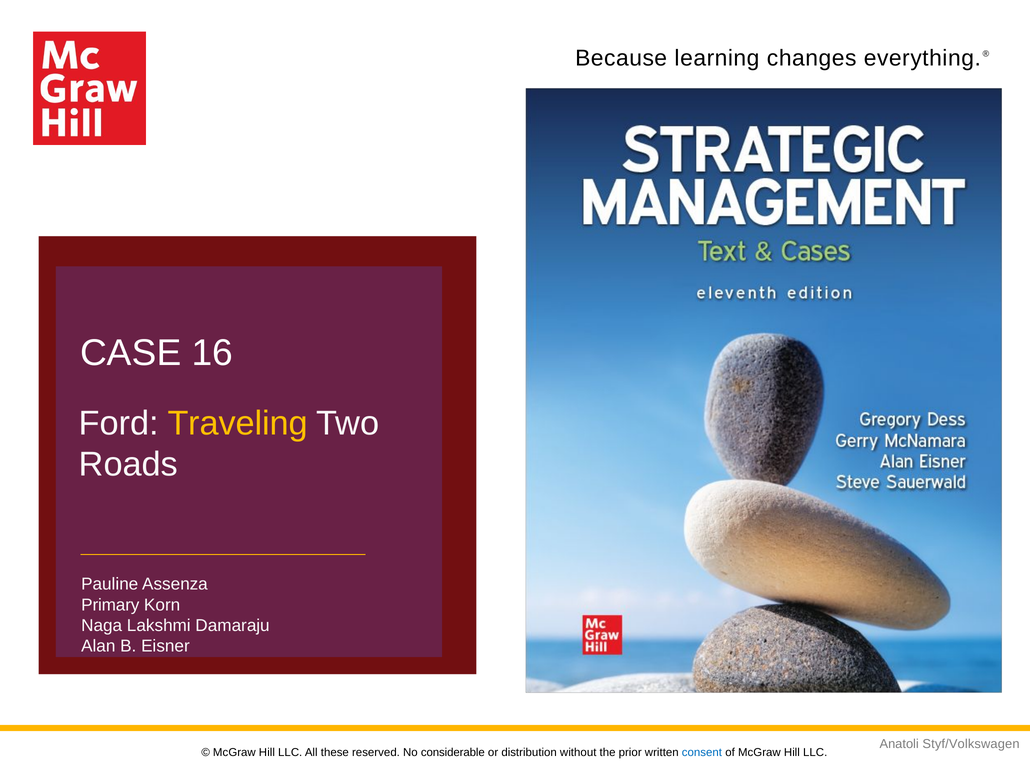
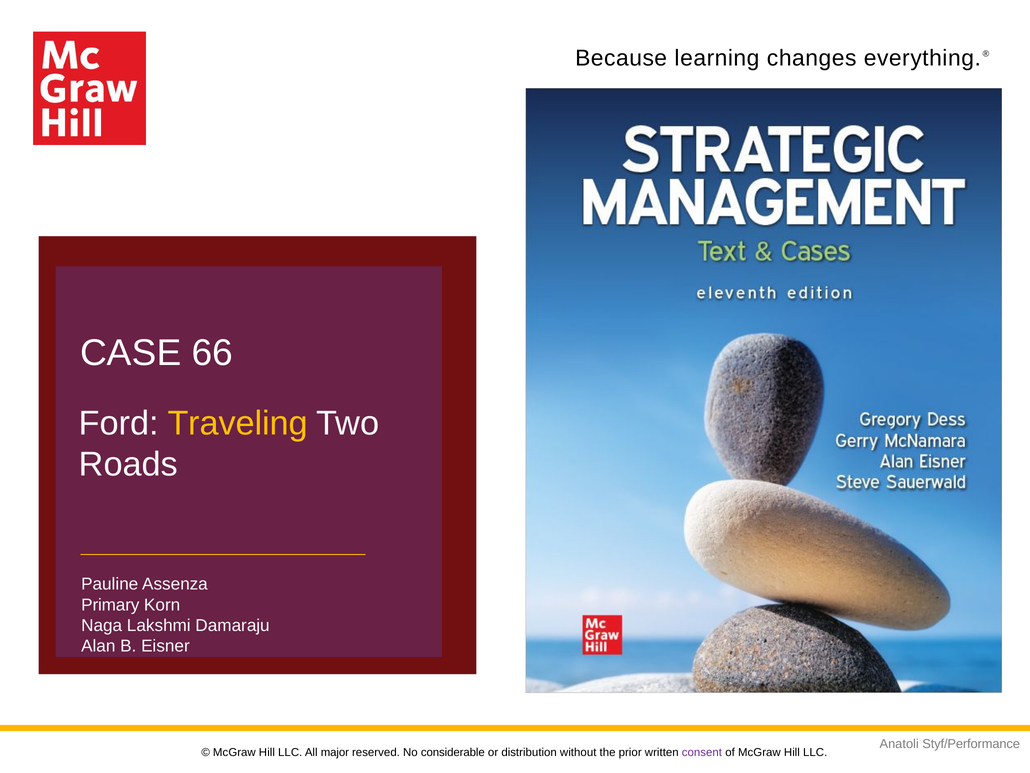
16: 16 -> 66
Styf/Volkswagen: Styf/Volkswagen -> Styf/Performance
these: these -> major
consent colour: blue -> purple
